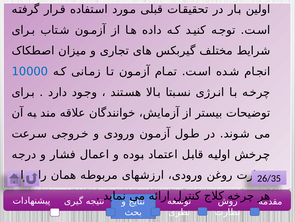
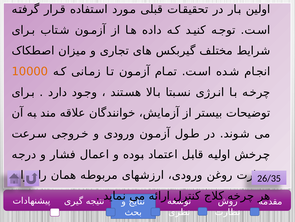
10000 colour: blue -> orange
